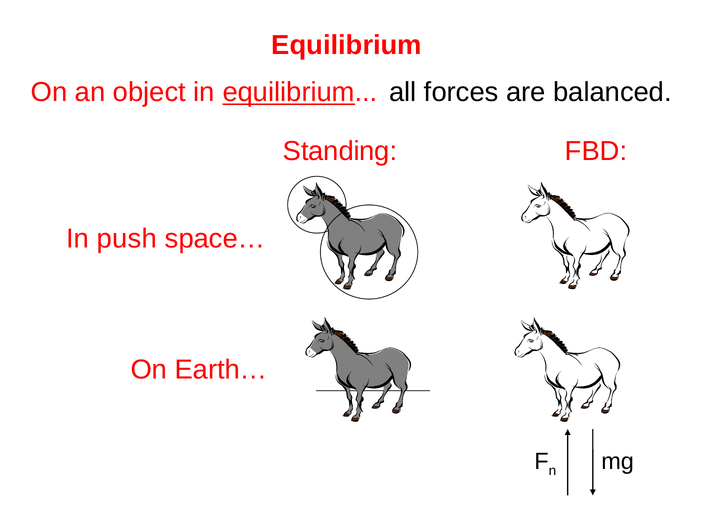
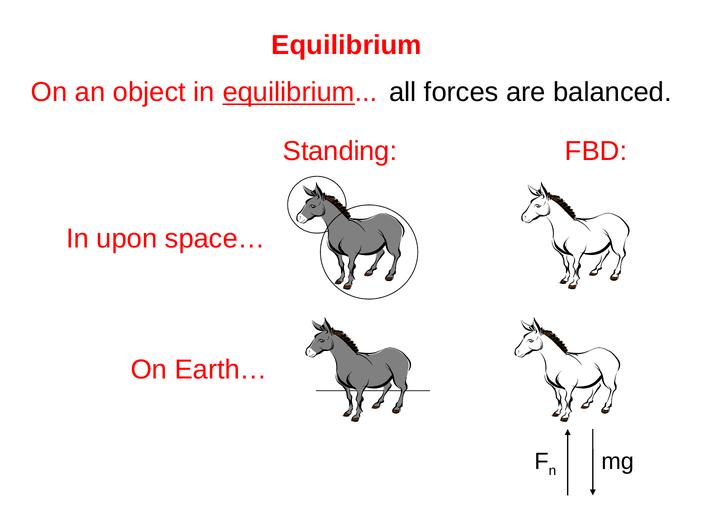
push: push -> upon
